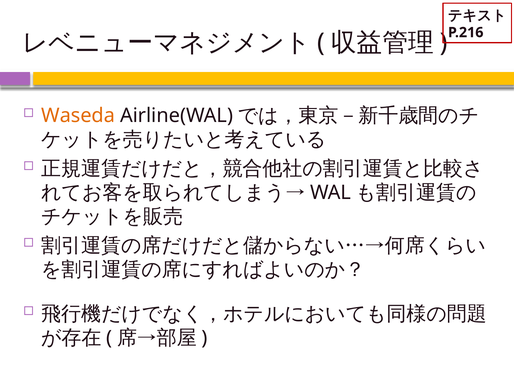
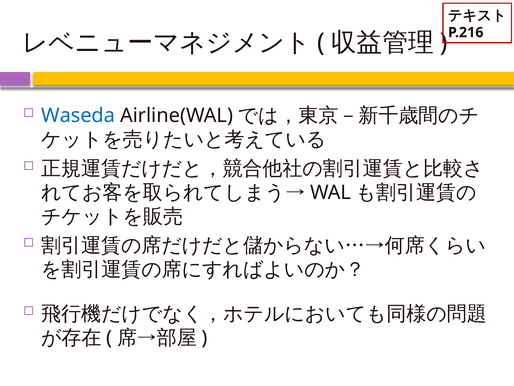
Waseda colour: orange -> blue
